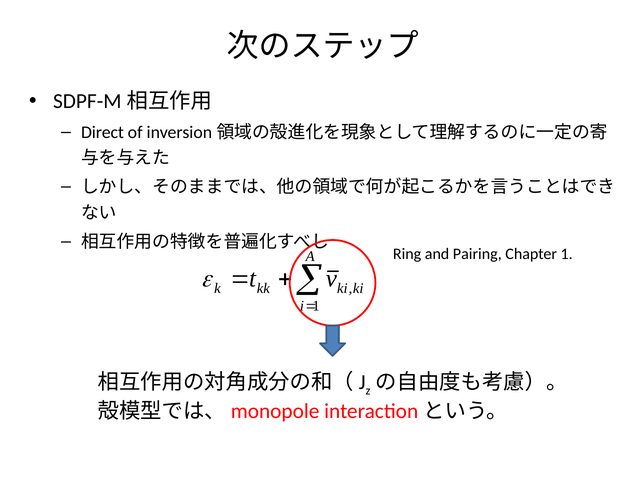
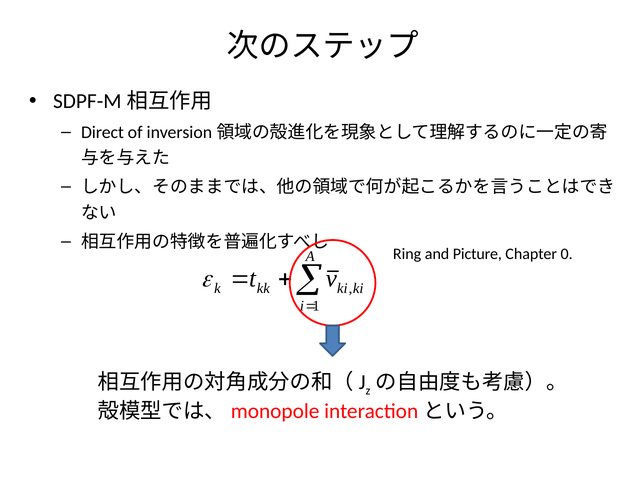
Pairing: Pairing -> Picture
Chapter 1: 1 -> 0
